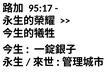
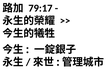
95:17: 95:17 -> 79:17
